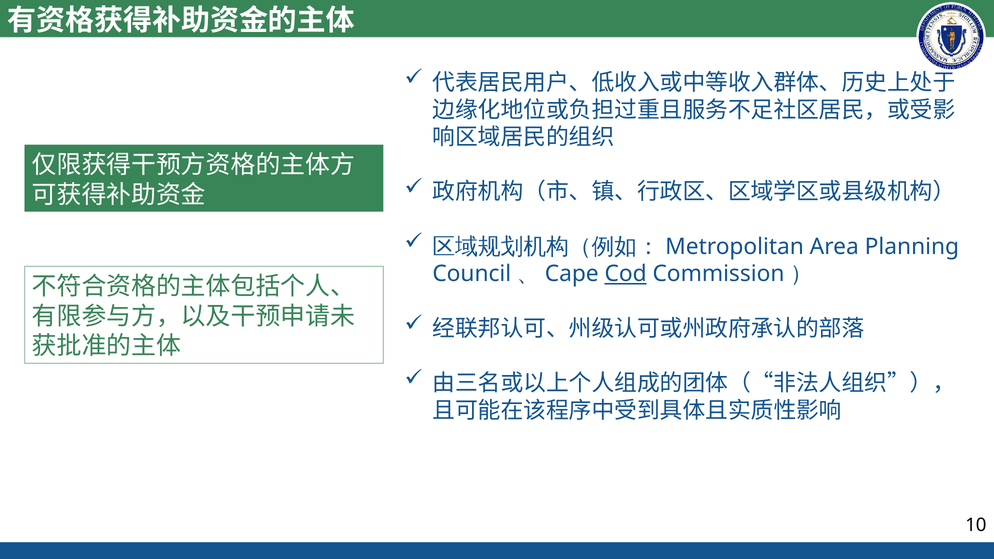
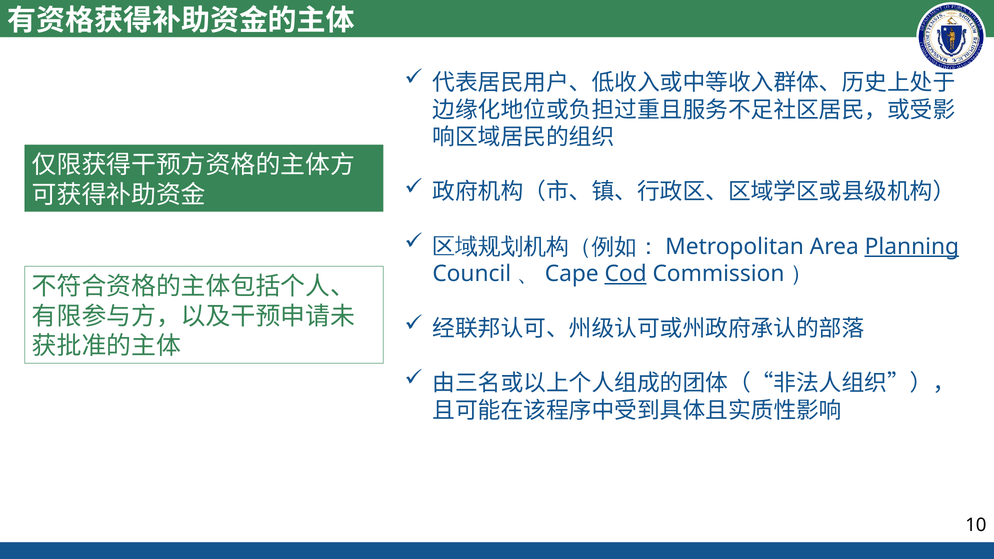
Planning underline: none -> present
